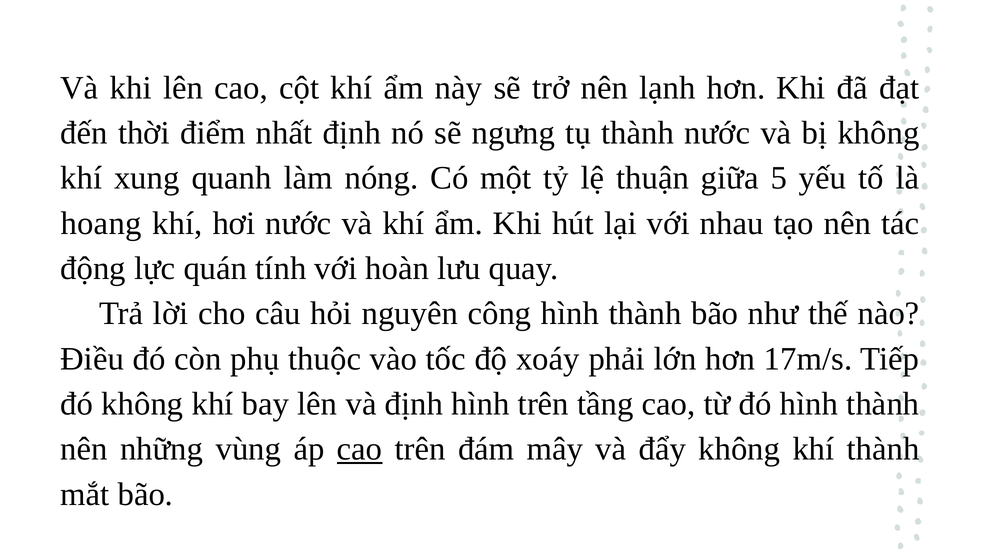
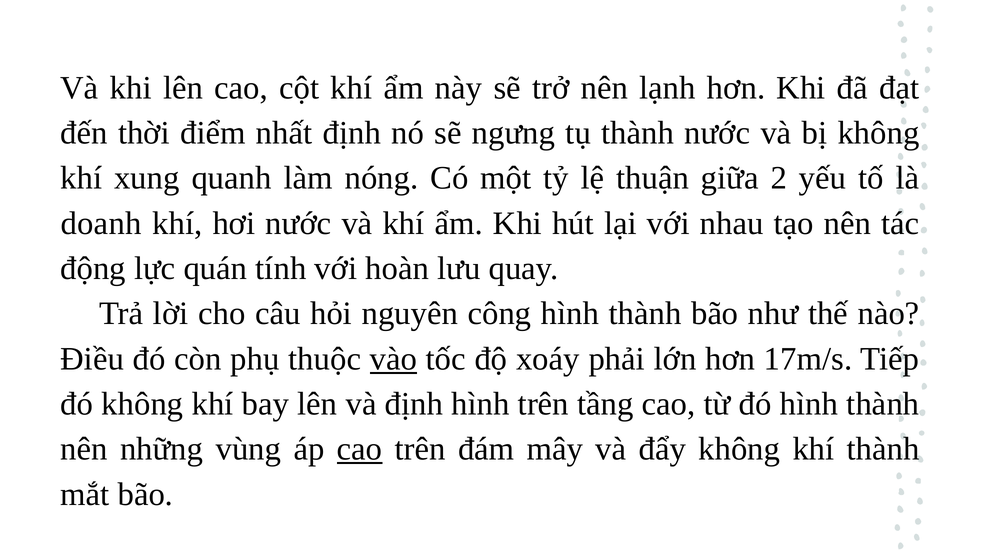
5: 5 -> 2
hoang: hoang -> doanh
vào underline: none -> present
